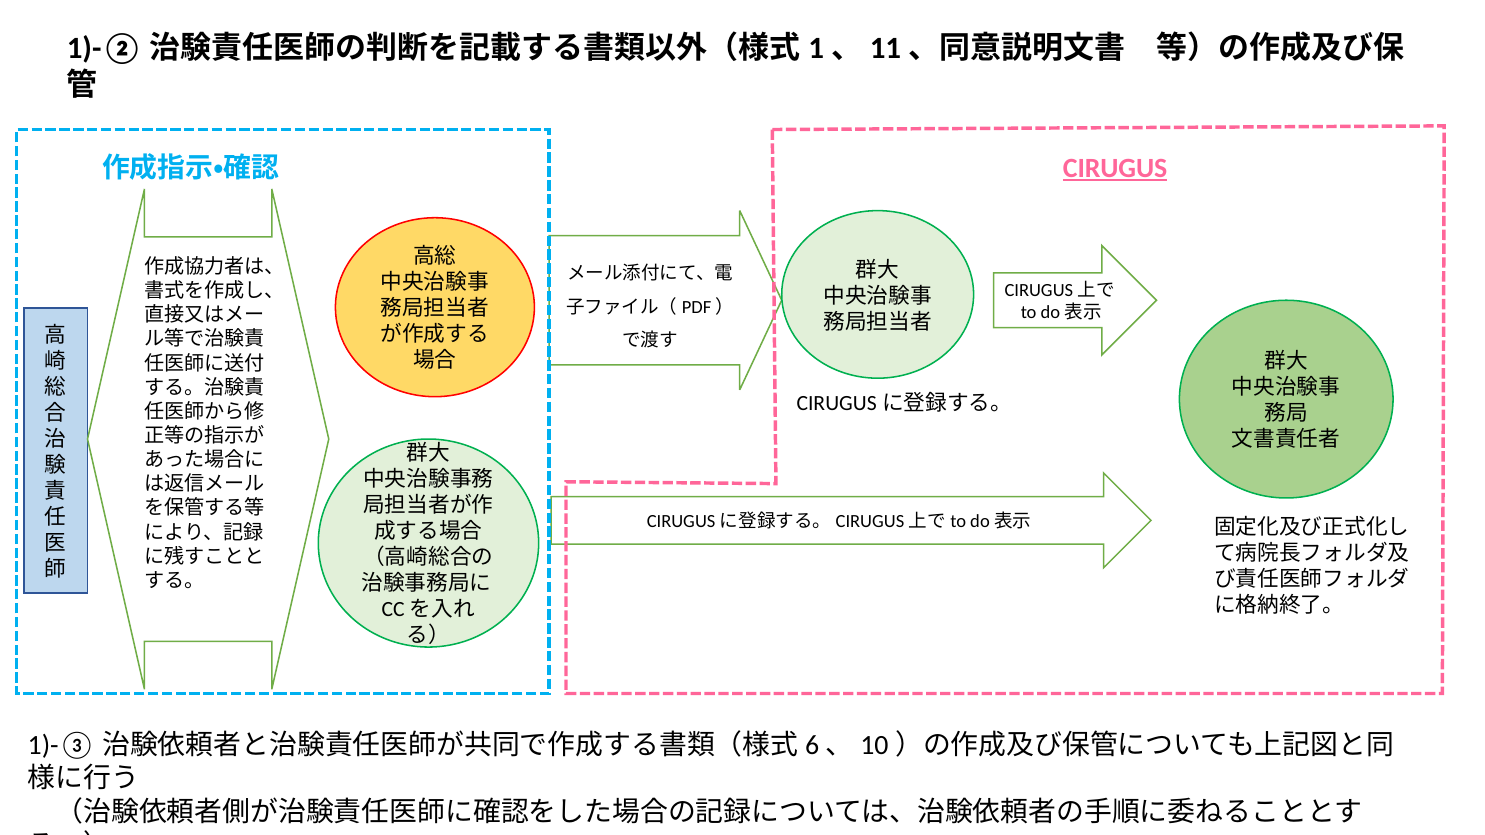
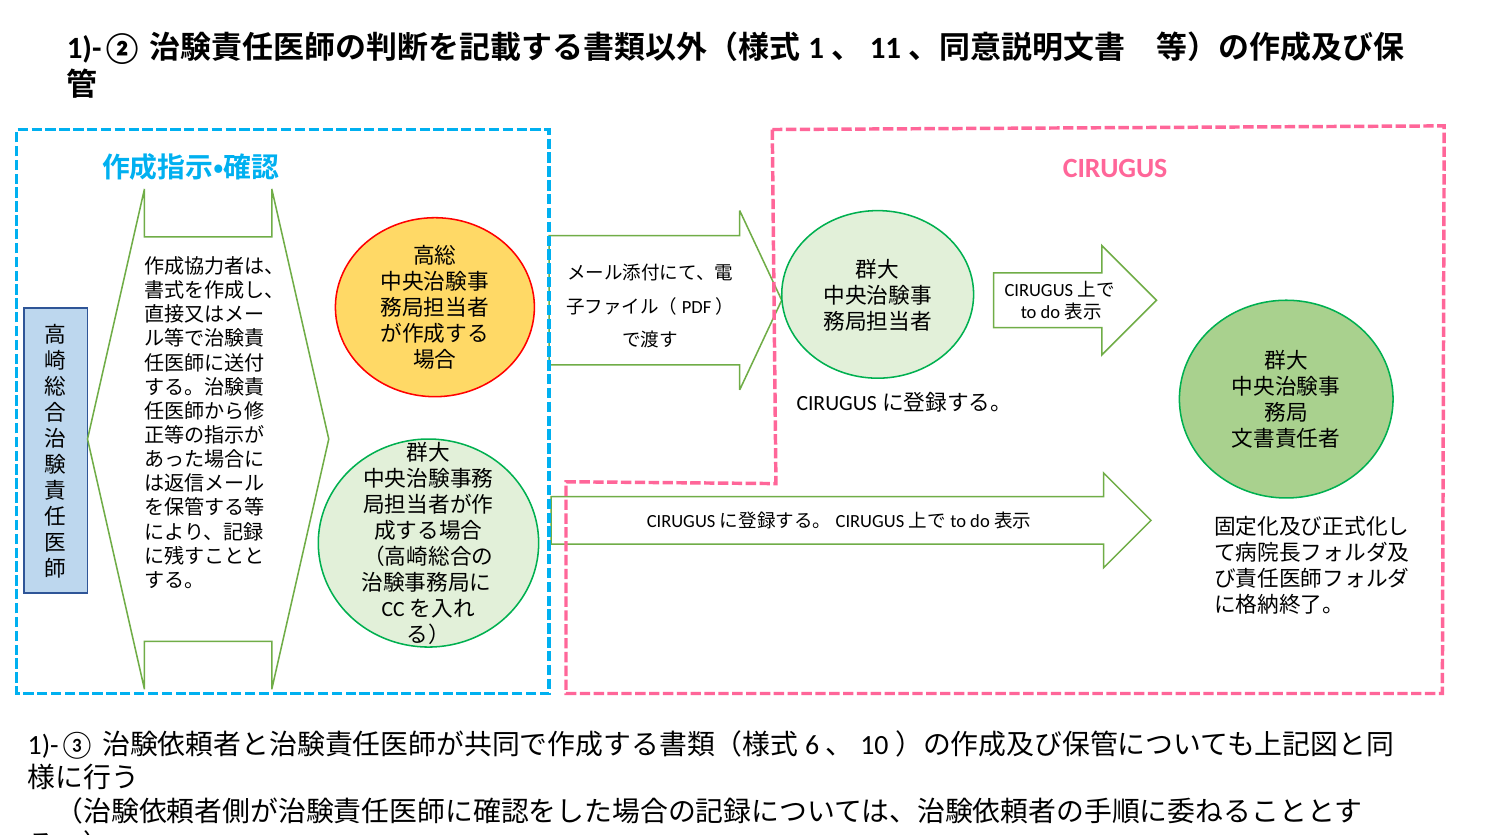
CIRUGUS underline: present -> none
